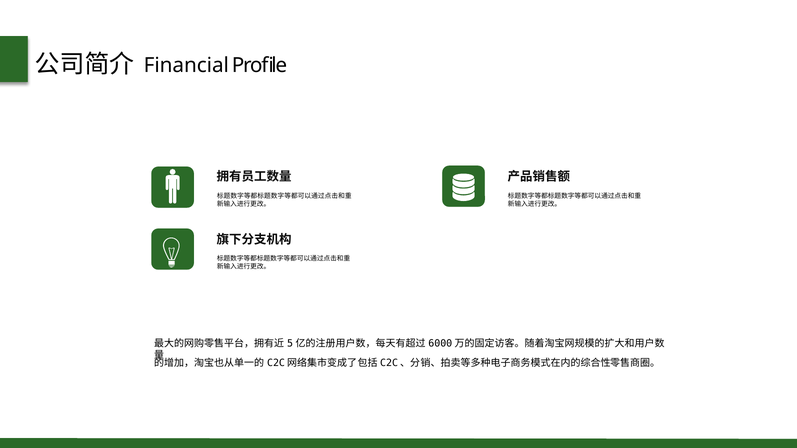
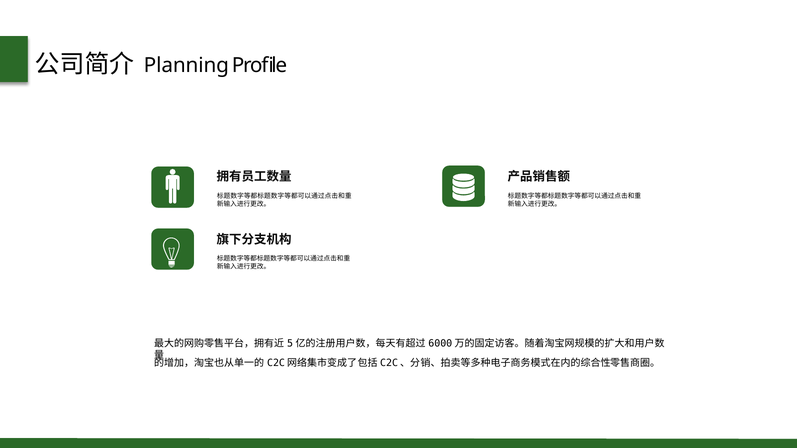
Financial: Financial -> Planning
